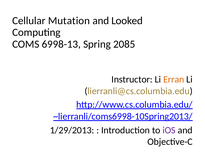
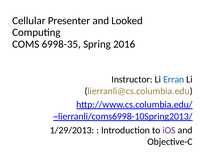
Mutation: Mutation -> Presenter
6998-13: 6998-13 -> 6998-35
2085: 2085 -> 2016
Erran colour: orange -> blue
